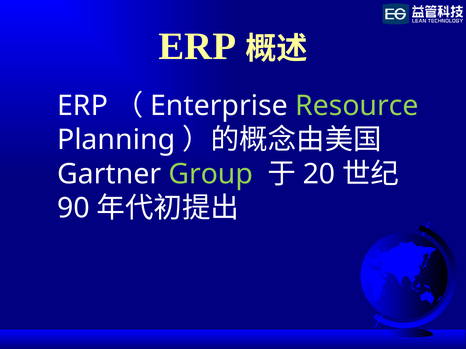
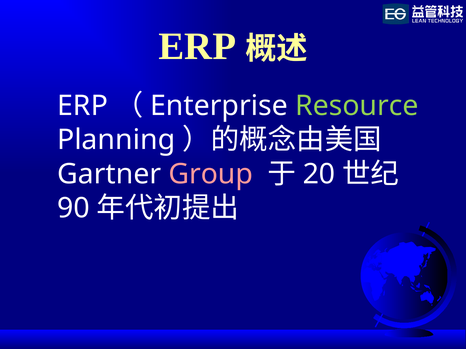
Group colour: light green -> pink
